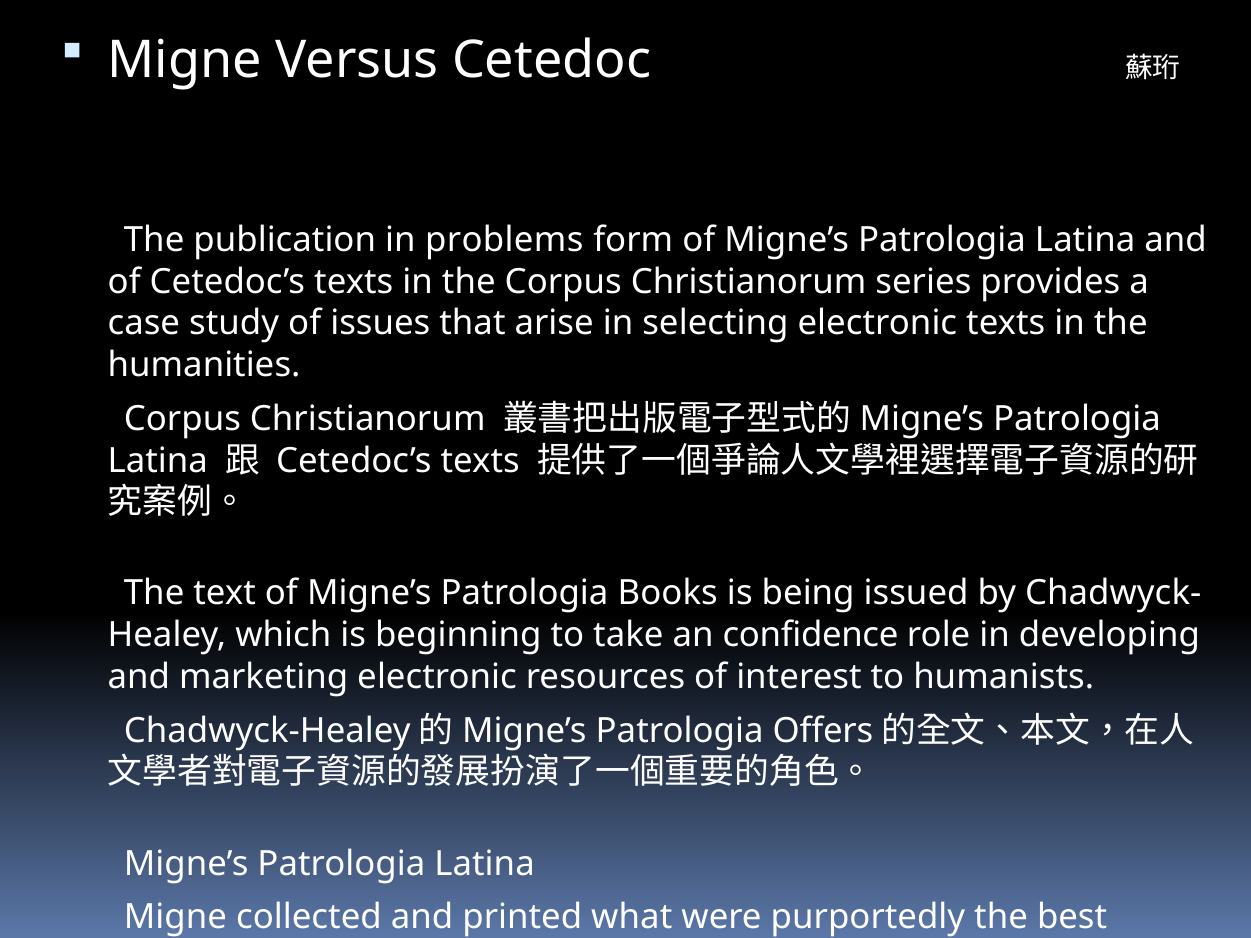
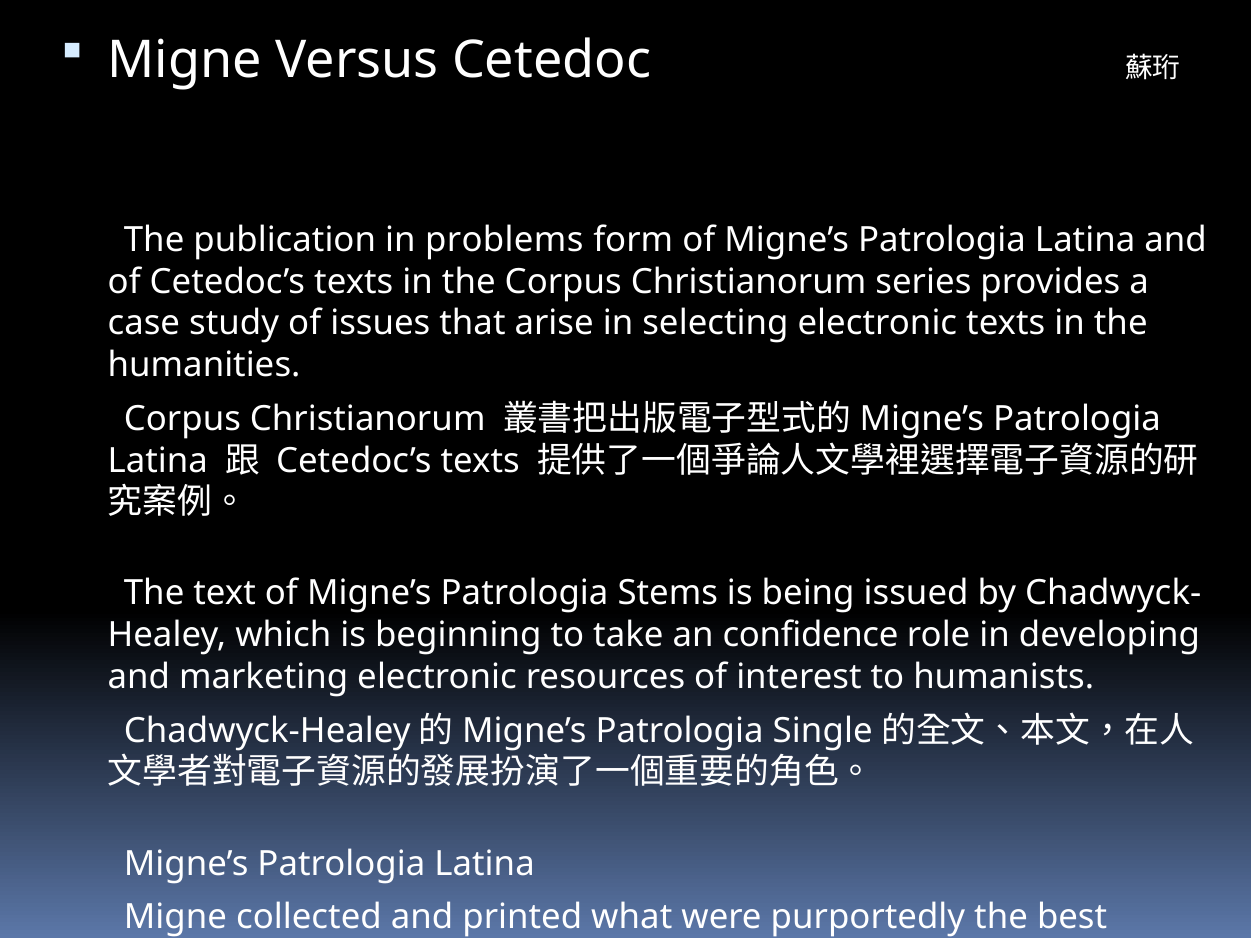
Books: Books -> Stems
Offers: Offers -> Single
